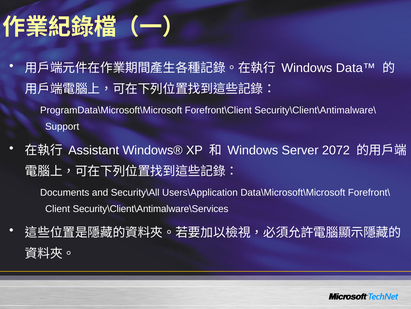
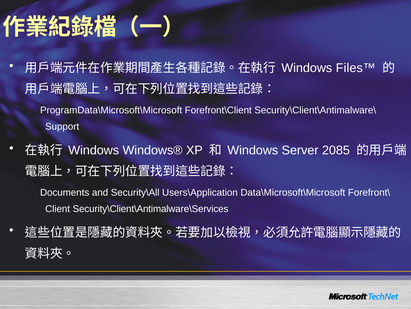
Data™: Data™ -> Files™
Assistant at (94, 150): Assistant -> Windows
2072: 2072 -> 2085
